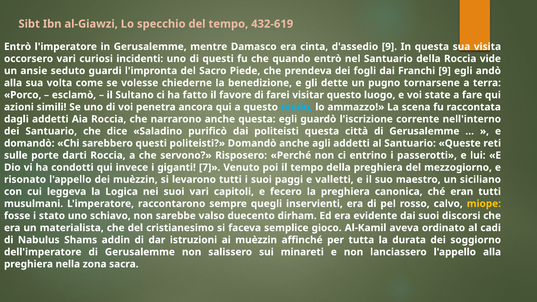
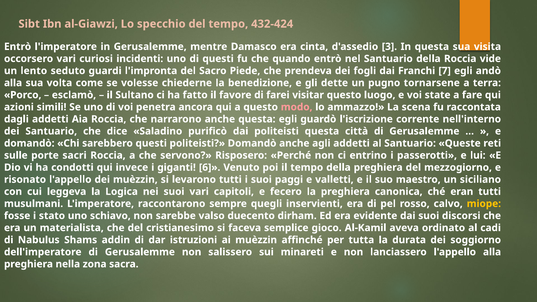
432-619: 432-619 -> 432-424
d'assedio 9: 9 -> 3
ansie: ansie -> lento
Franchi 9: 9 -> 7
modo colour: light blue -> pink
darti: darti -> sacri
7: 7 -> 6
